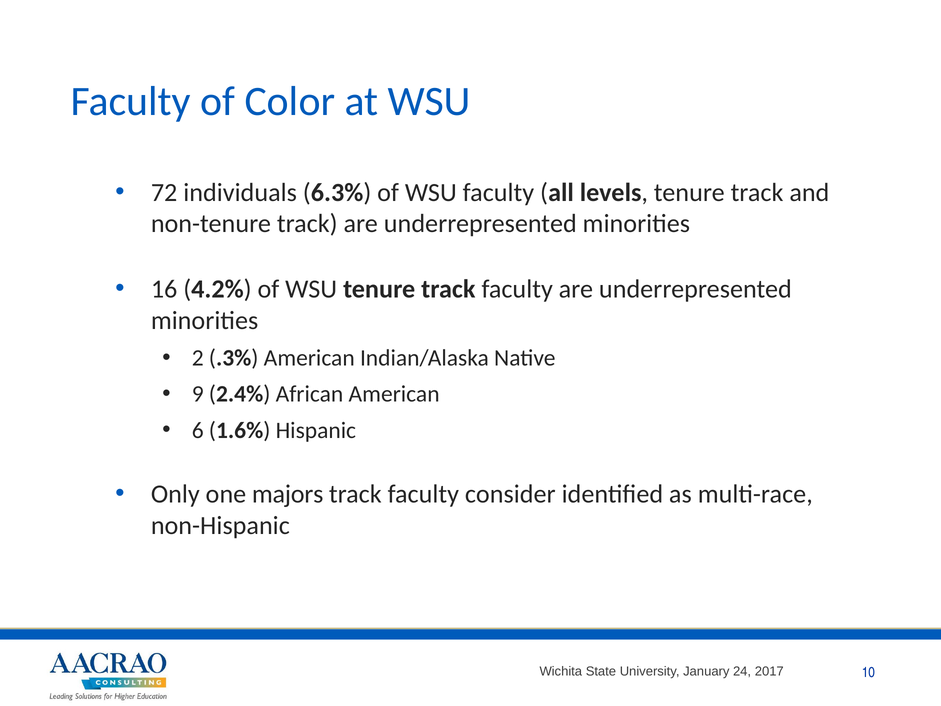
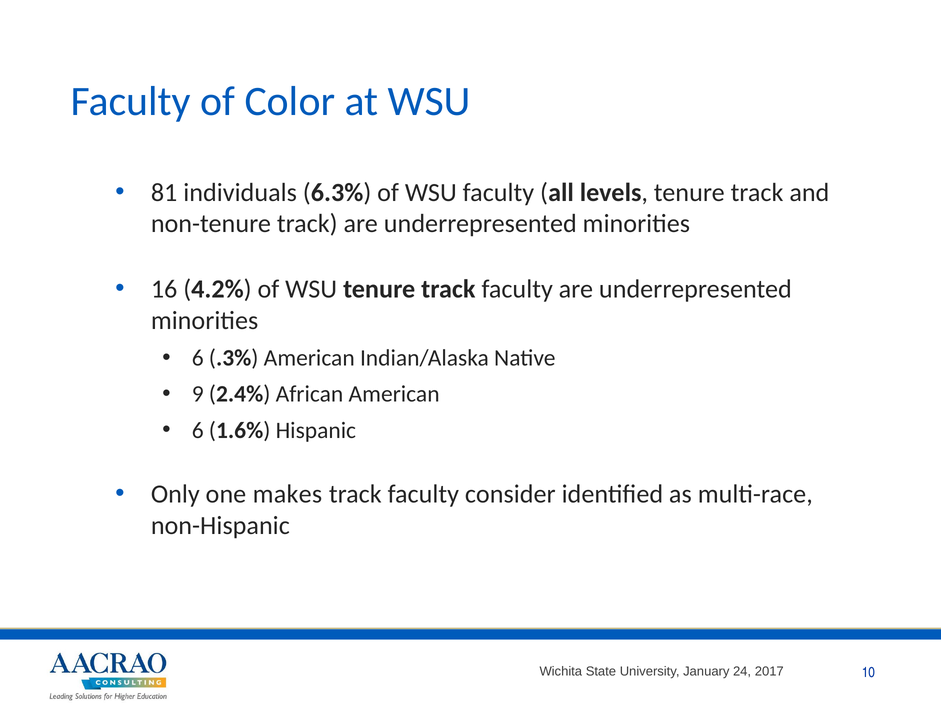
72: 72 -> 81
2 at (198, 358): 2 -> 6
majors: majors -> makes
